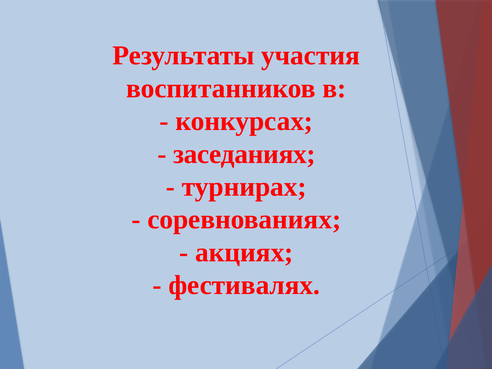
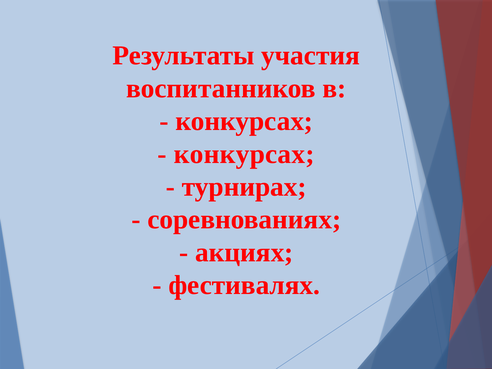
заседаниях at (244, 154): заседаниях -> конкурсах
